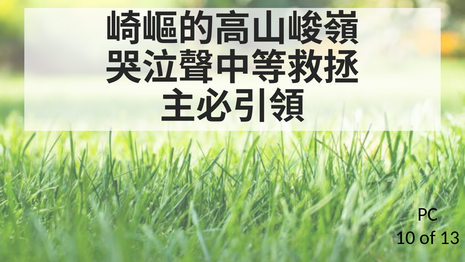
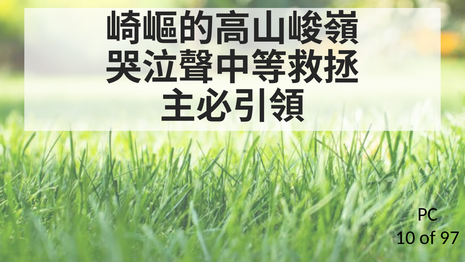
13: 13 -> 97
